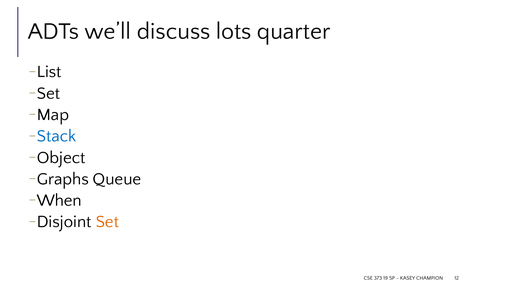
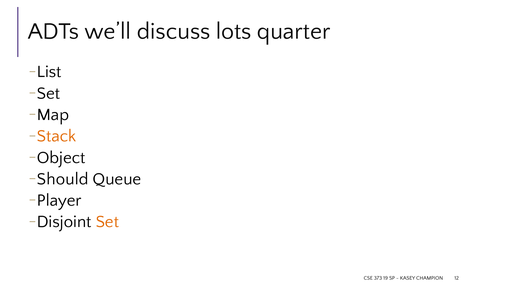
Stack colour: blue -> orange
Graphs: Graphs -> Should
When: When -> Player
